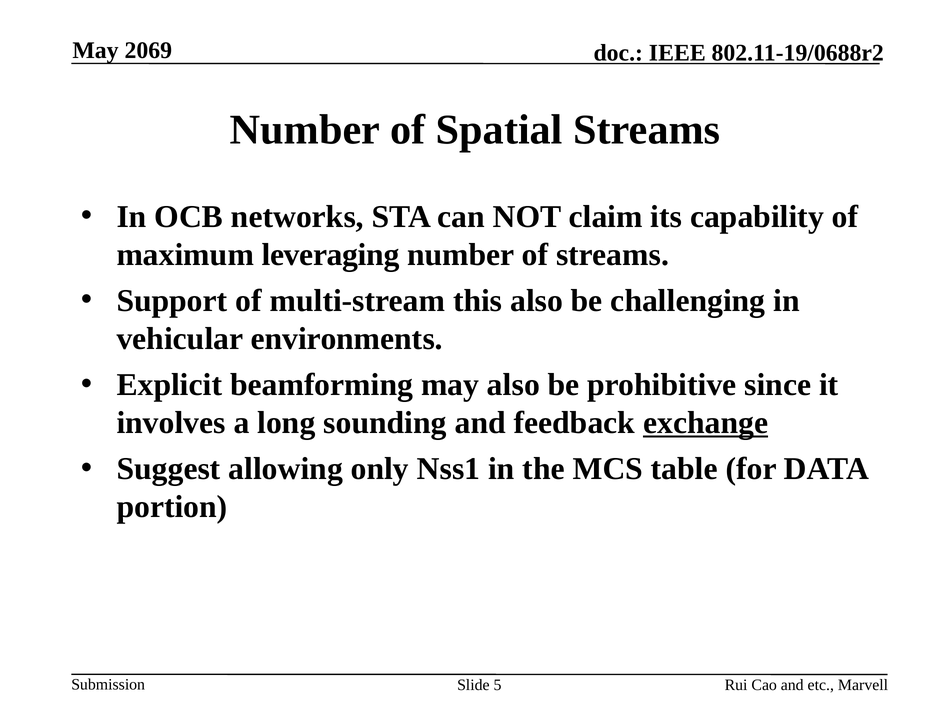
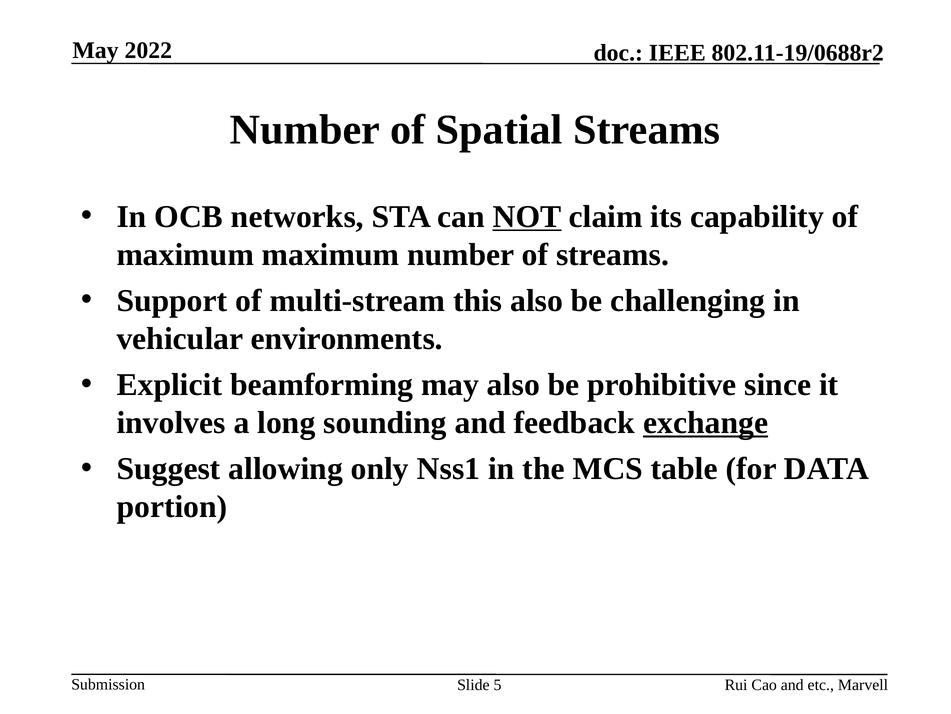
2069: 2069 -> 2022
NOT underline: none -> present
maximum leveraging: leveraging -> maximum
